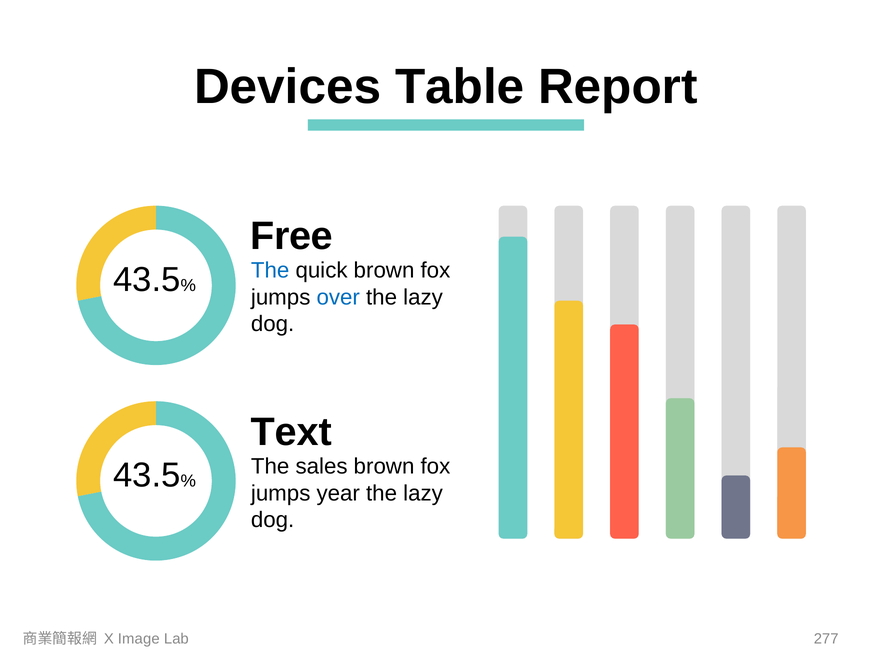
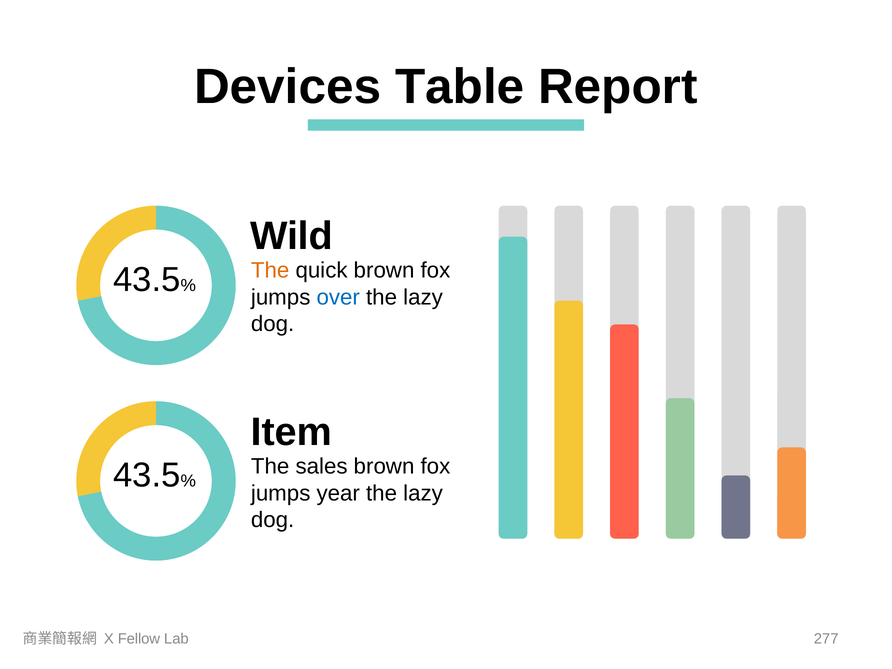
Free: Free -> Wild
The at (270, 270) colour: blue -> orange
Text: Text -> Item
Image: Image -> Fellow
